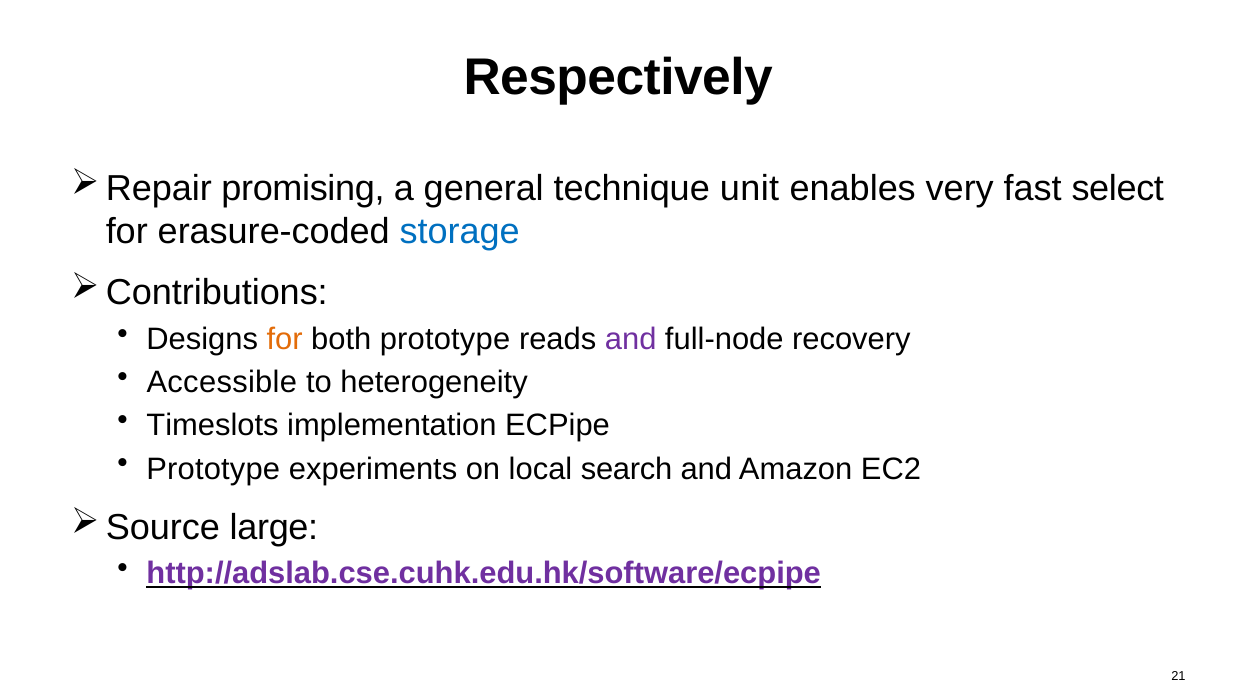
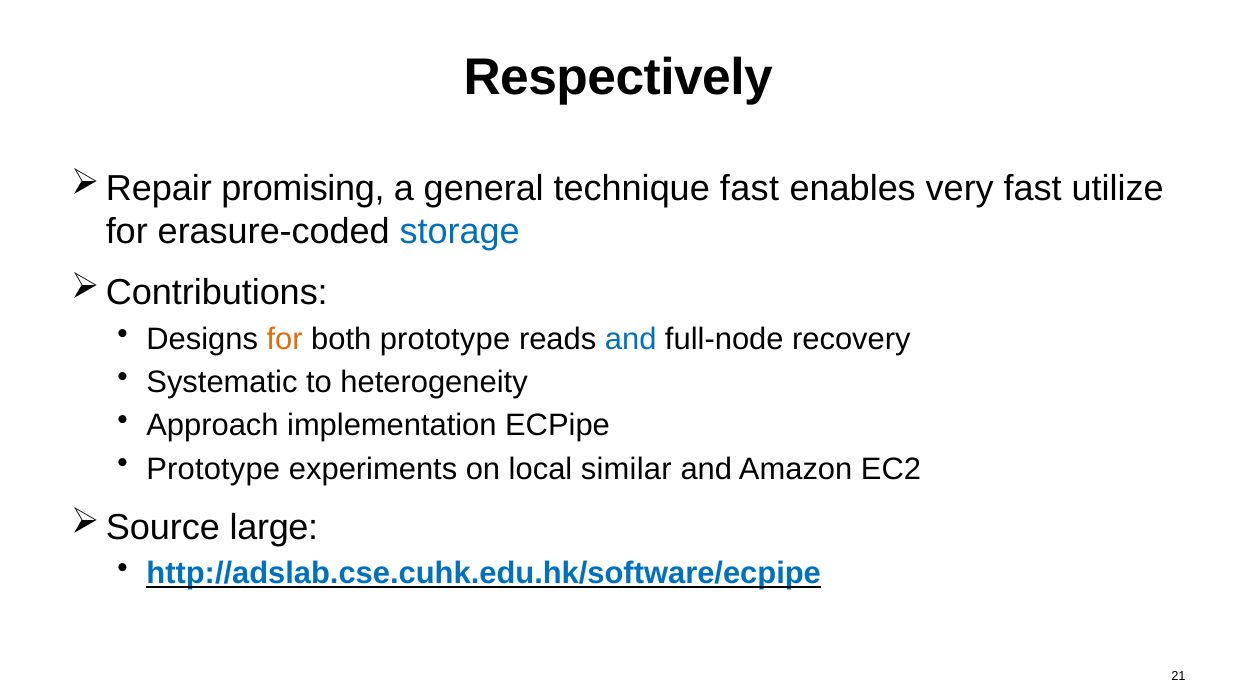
technique unit: unit -> fast
select: select -> utilize
and at (631, 339) colour: purple -> blue
Accessible: Accessible -> Systematic
Timeslots: Timeslots -> Approach
search: search -> similar
http://adslab.cse.cuhk.edu.hk/software/ecpipe colour: purple -> blue
